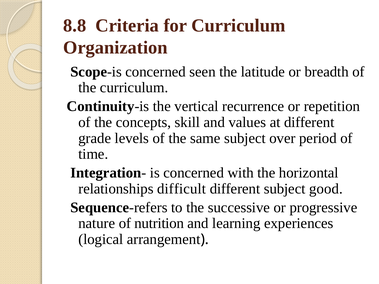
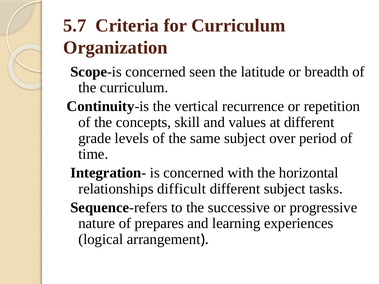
8.8: 8.8 -> 5.7
good: good -> tasks
nutrition: nutrition -> prepares
